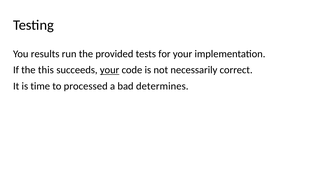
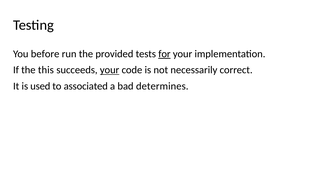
results: results -> before
for underline: none -> present
time: time -> used
processed: processed -> associated
